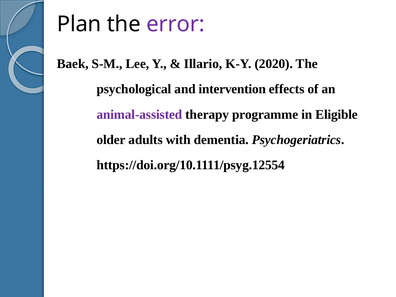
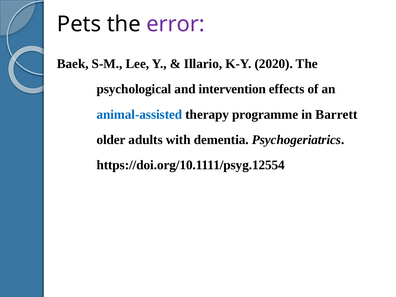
Plan: Plan -> Pets
animal-assisted colour: purple -> blue
Eligible: Eligible -> Barrett
